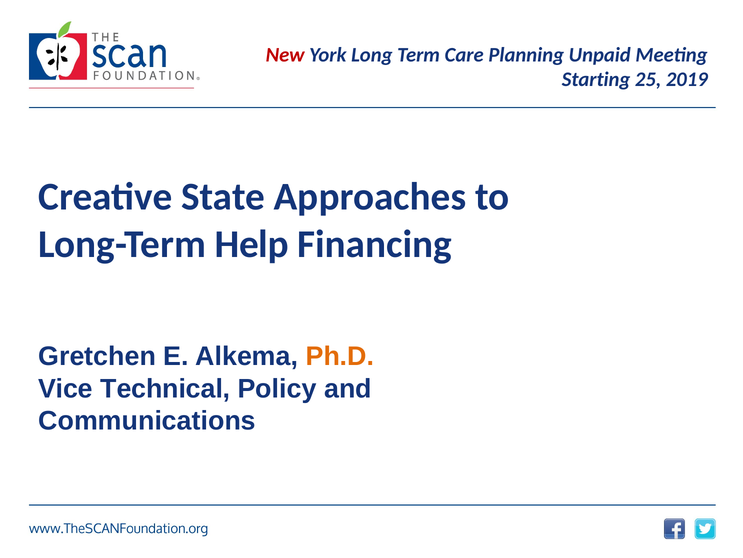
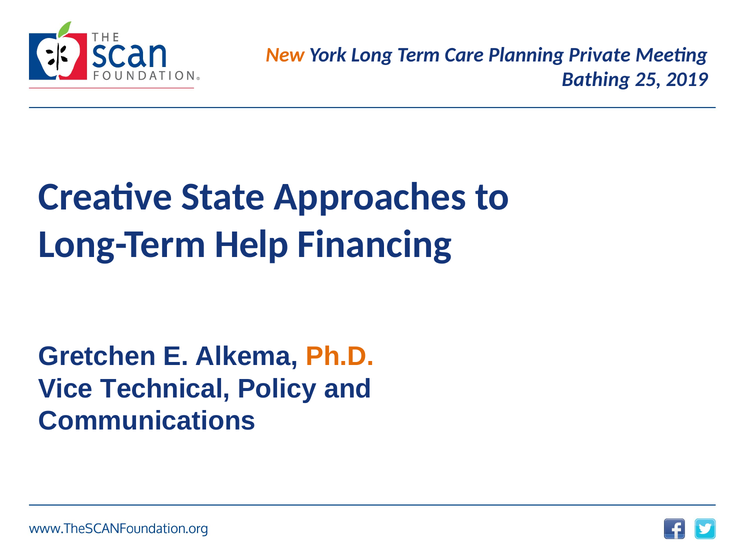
New colour: red -> orange
Unpaid: Unpaid -> Private
Starting: Starting -> Bathing
